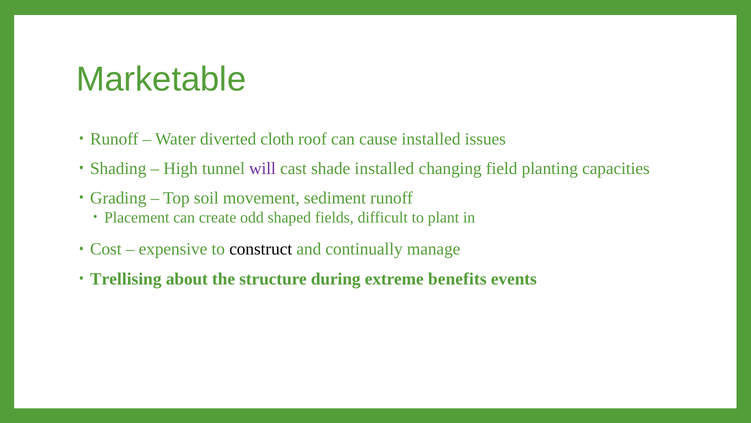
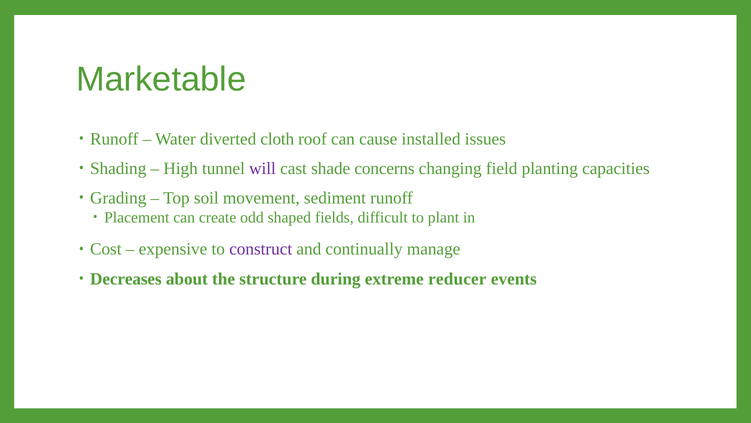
shade installed: installed -> concerns
construct colour: black -> purple
Trellising: Trellising -> Decreases
benefits: benefits -> reducer
